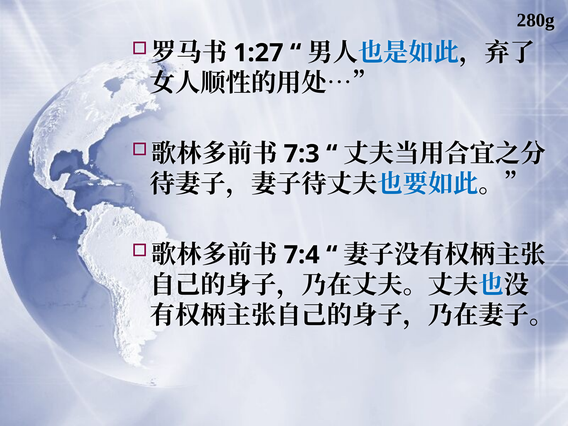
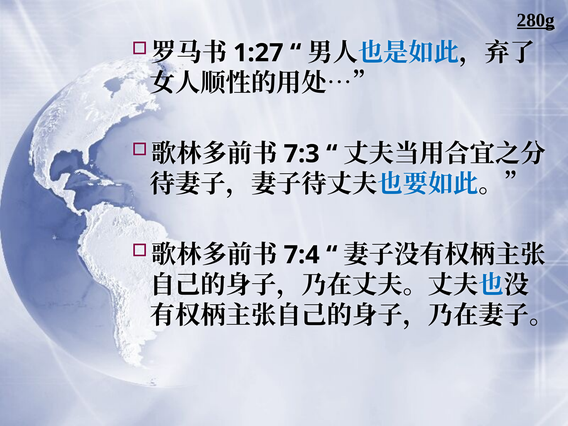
280g underline: none -> present
